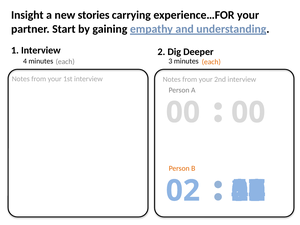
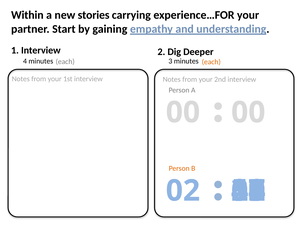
Insight: Insight -> Within
